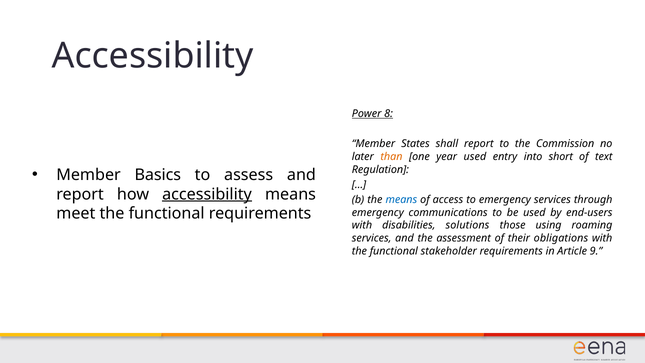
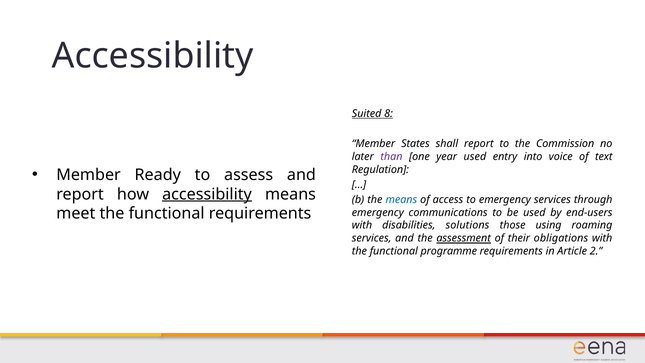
Power: Power -> Suited
than colour: orange -> purple
short: short -> voice
Basics: Basics -> Ready
assessment underline: none -> present
stakeholder: stakeholder -> programme
9: 9 -> 2
